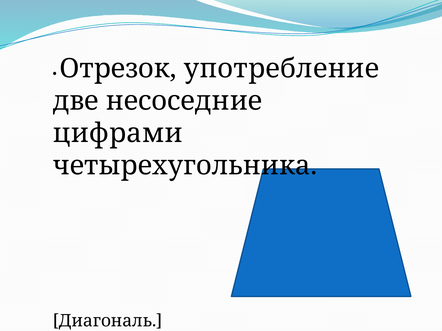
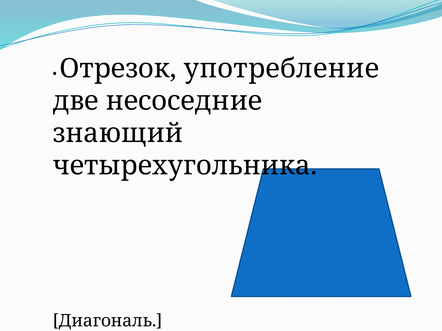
цифрами: цифрами -> знающий
